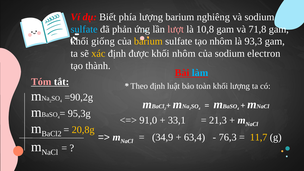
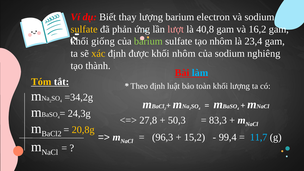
phía: phía -> thay
nghiêng: nghiêng -> electron
sulfate at (84, 29) colour: light blue -> yellow
10,8: 10,8 -> 40,8
71,8: 71,8 -> 16,2
barium at (148, 41) colour: yellow -> light green
93,3: 93,3 -> 23,4
electron: electron -> nghiêng
Tóm colour: pink -> yellow
=90,2g: =90,2g -> =34,2g
95,3g: 95,3g -> 24,3g
91,0: 91,0 -> 27,8
33,1: 33,1 -> 50,3
21,3: 21,3 -> 83,3
34,9: 34,9 -> 96,3
63,4: 63,4 -> 15,2
76,3: 76,3 -> 99,4
11,7 colour: yellow -> light blue
